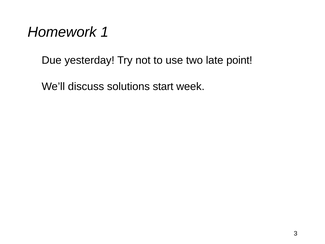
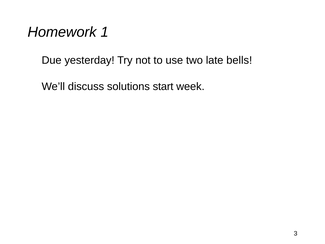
point: point -> bells
